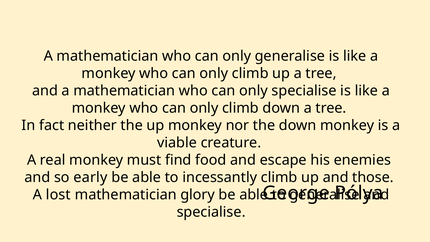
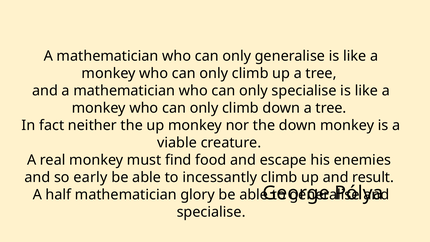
those: those -> result
lost: lost -> half
